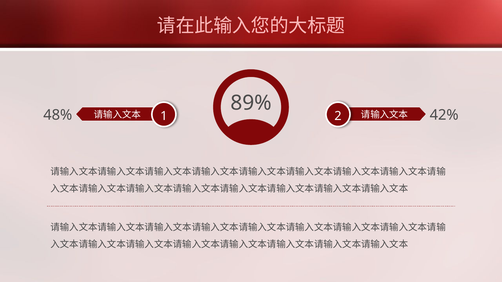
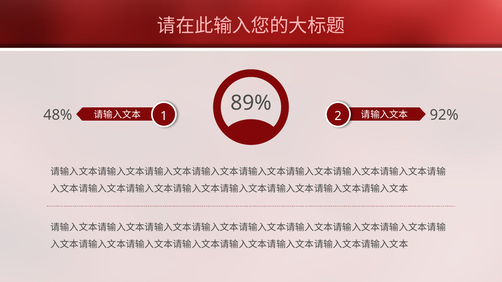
42%: 42% -> 92%
